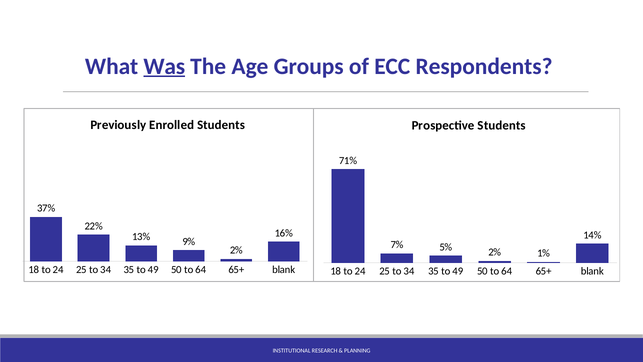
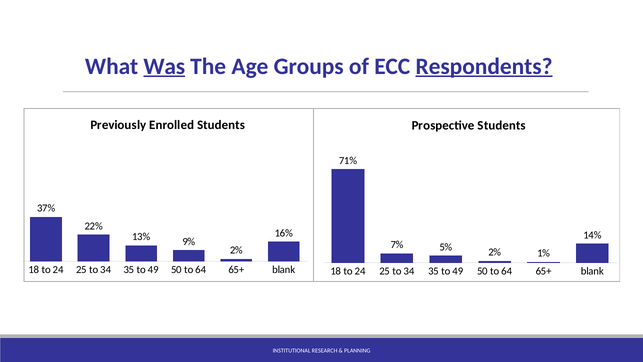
Respondents underline: none -> present
